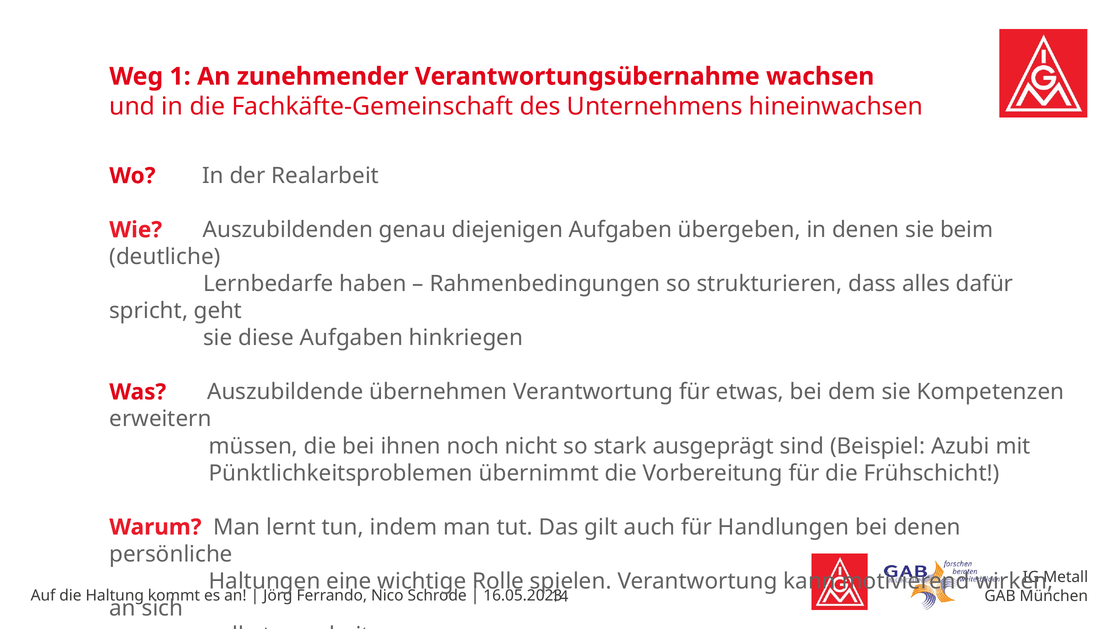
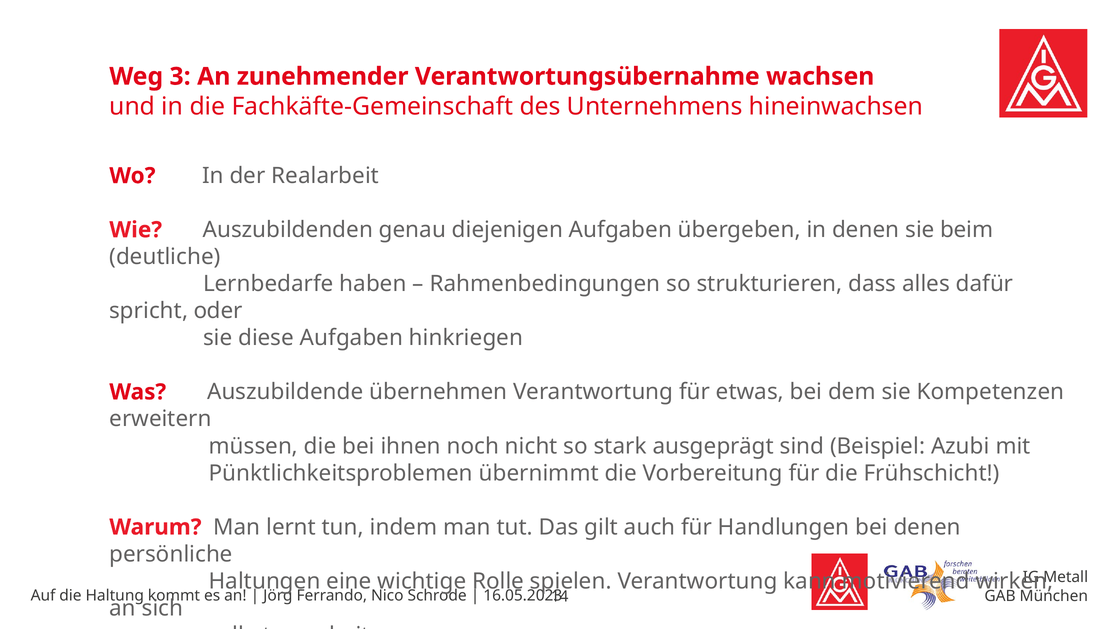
1: 1 -> 3
geht: geht -> oder
